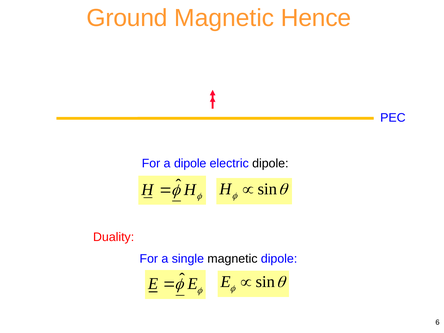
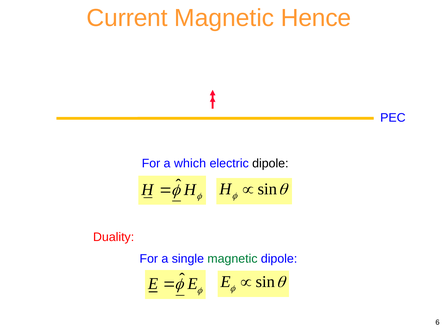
Ground: Ground -> Current
a dipole: dipole -> which
magnetic at (232, 259) colour: black -> green
